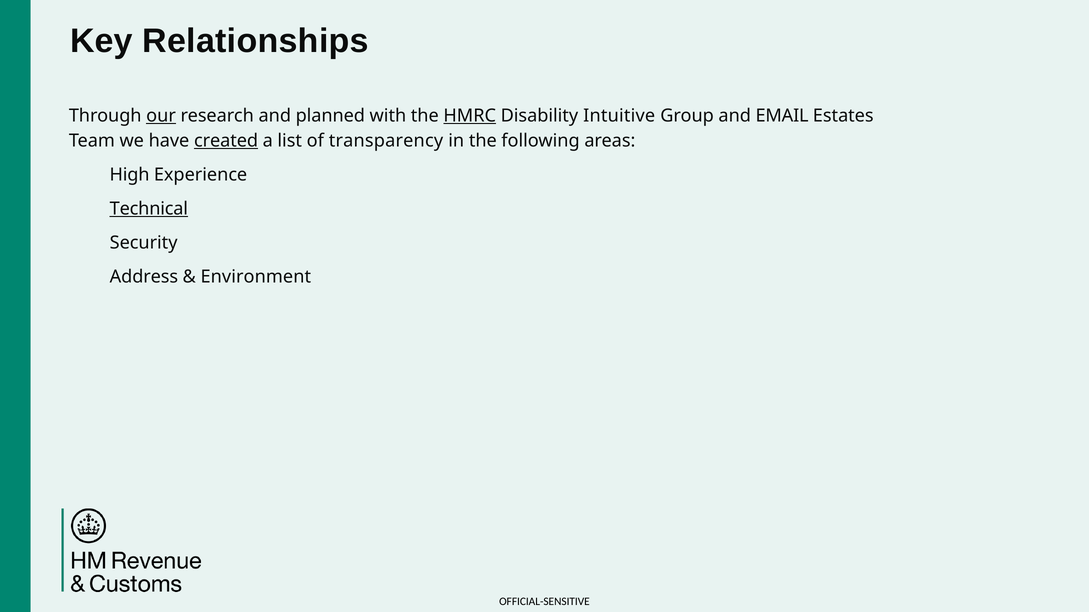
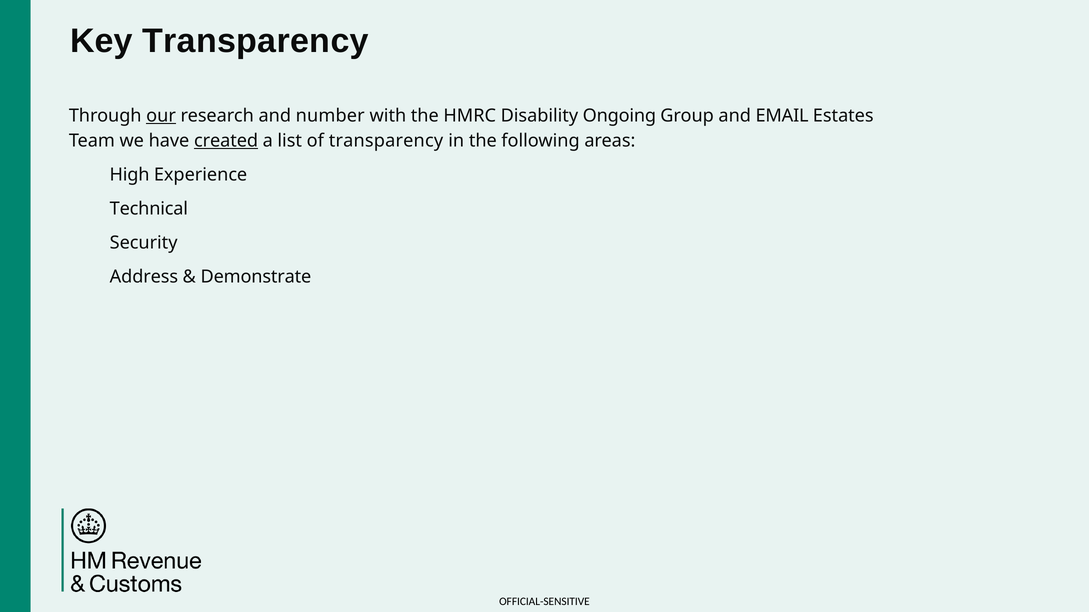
Key Relationships: Relationships -> Transparency
planned: planned -> number
HMRC underline: present -> none
Intuitive: Intuitive -> Ongoing
Technical underline: present -> none
Environment: Environment -> Demonstrate
